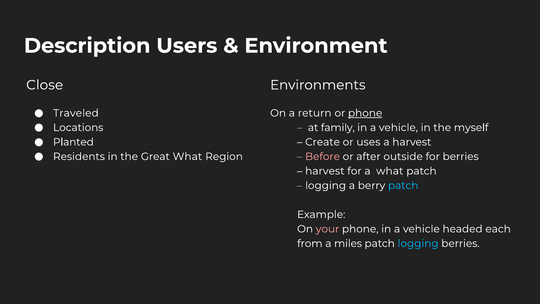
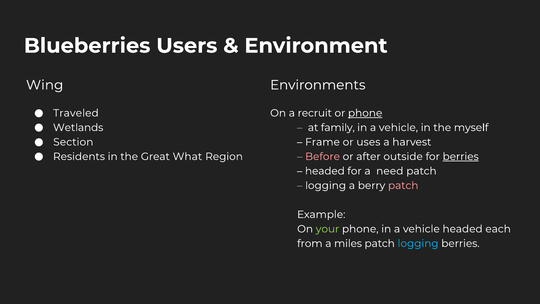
Description: Description -> Blueberries
Close: Close -> Wing
return: return -> recruit
Locations: Locations -> Wetlands
Planted: Planted -> Section
Create: Create -> Frame
berries at (461, 156) underline: none -> present
harvest at (325, 171): harvest -> headed
a what: what -> need
patch at (403, 185) colour: light blue -> pink
your colour: pink -> light green
